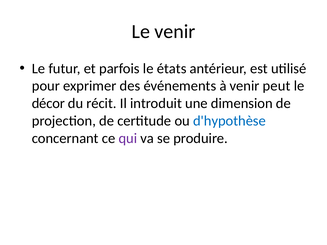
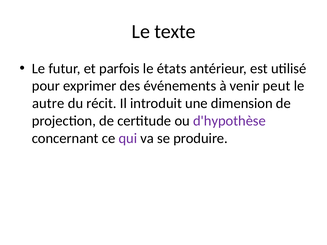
Le venir: venir -> texte
décor: décor -> autre
d'hypothèse colour: blue -> purple
